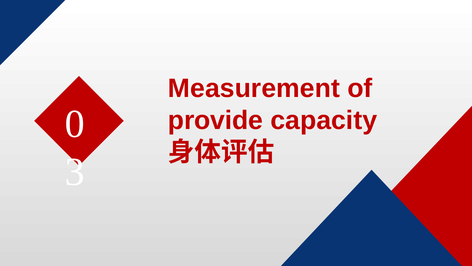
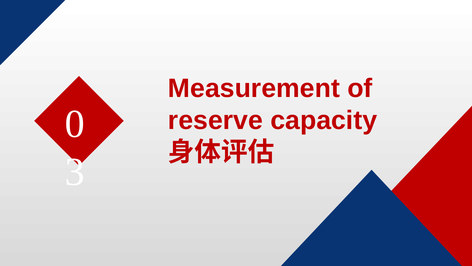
provide: provide -> reserve
